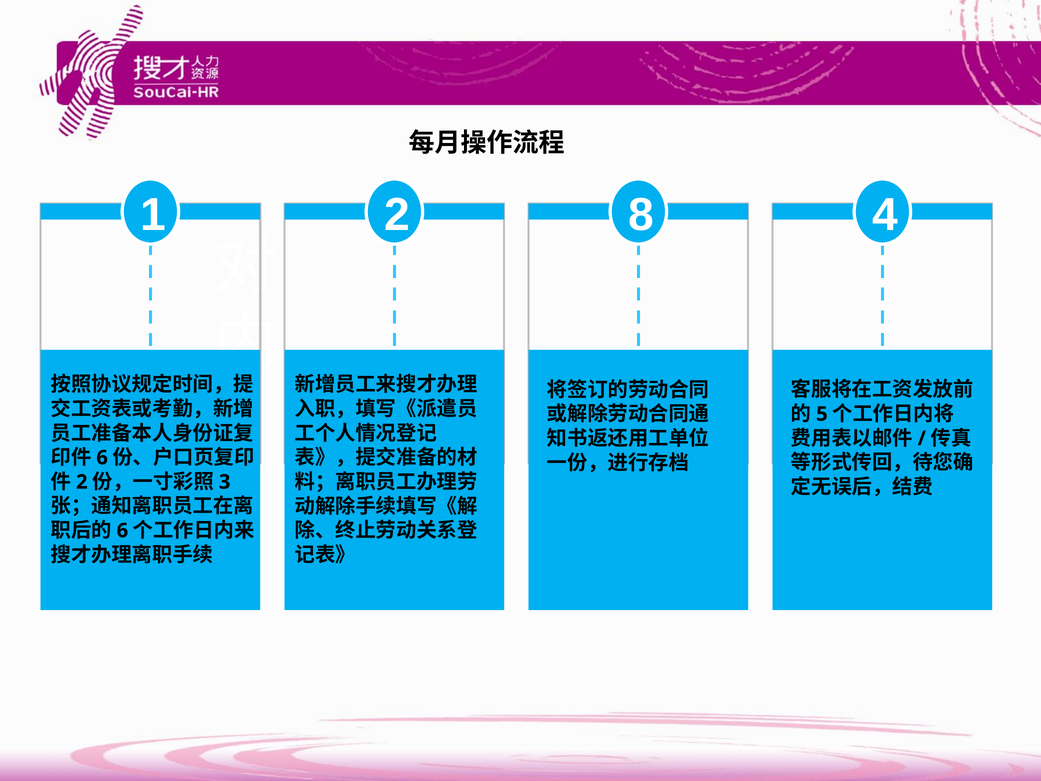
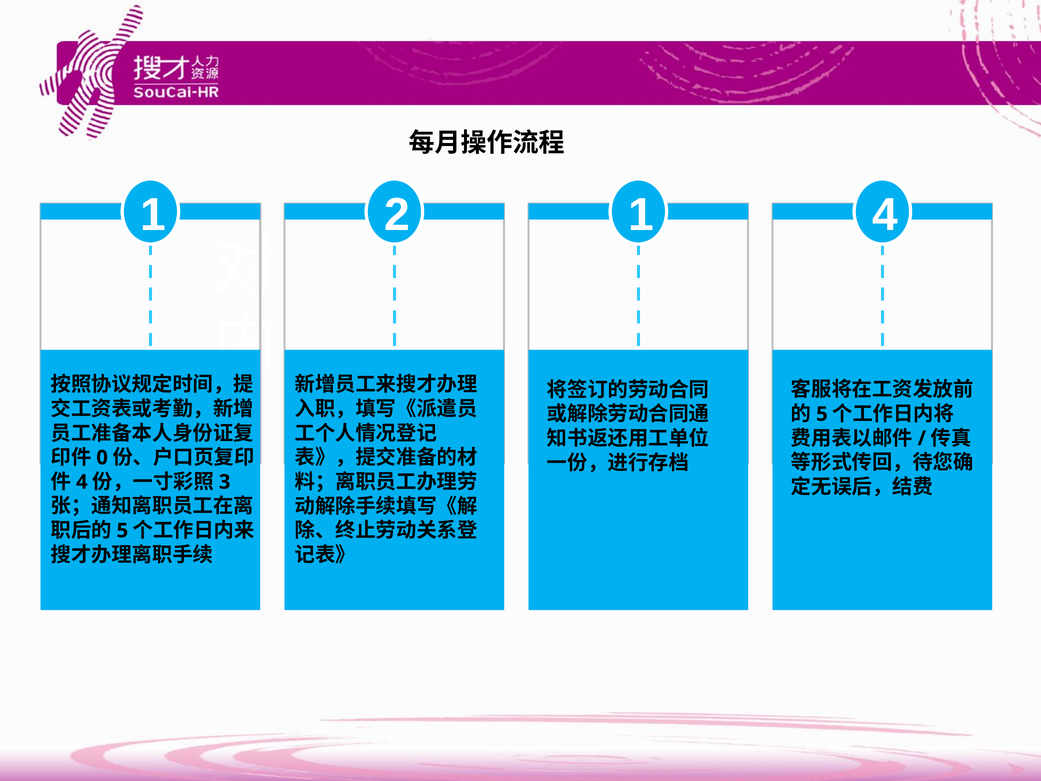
2 8: 8 -> 1
6 at (102, 458): 6 -> 0
2 at (82, 482): 2 -> 4
6 at (122, 530): 6 -> 5
